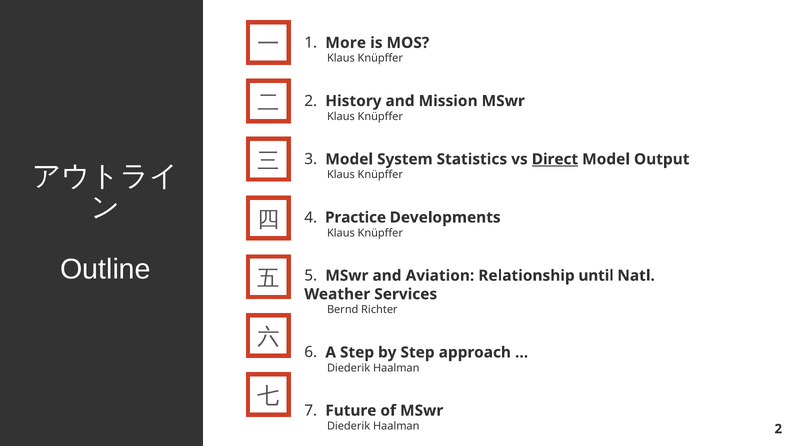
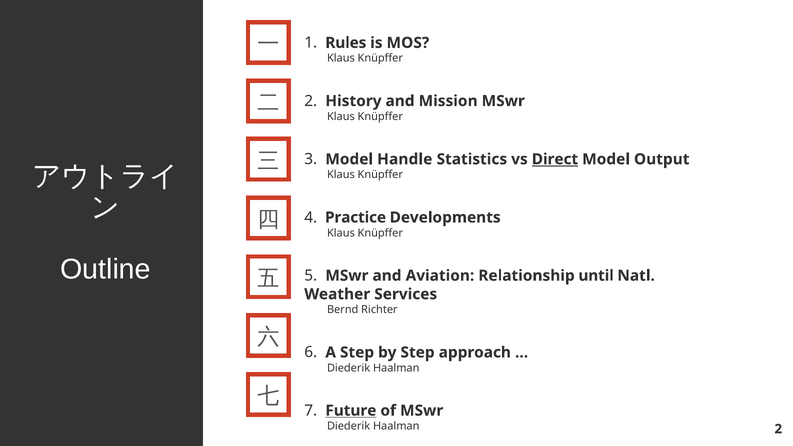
More: More -> Rules
System: System -> Handle
Future underline: none -> present
